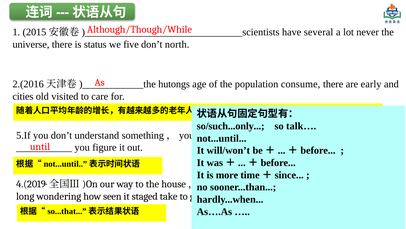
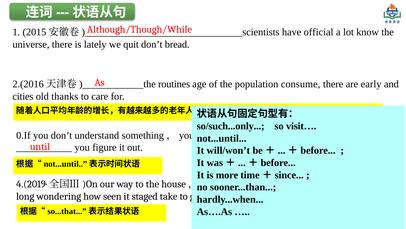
several: several -> official
never: never -> know
status: status -> lately
five: five -> quit
north: north -> bread
hutongs: hutongs -> routines
visited: visited -> thanks
talk…: talk… -> visit…
5.If: 5.If -> 0.If
